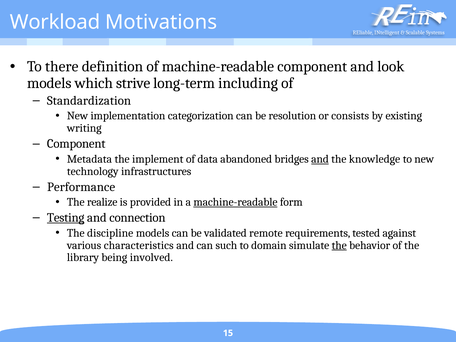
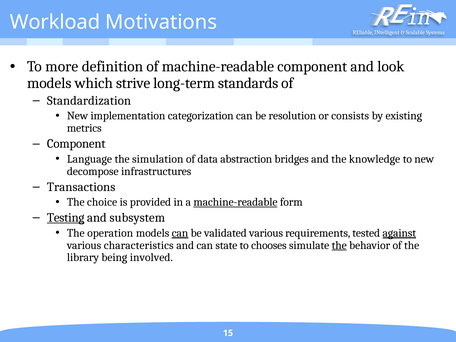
there: there -> more
including: including -> standards
writing: writing -> metrics
Metadata: Metadata -> Language
implement: implement -> simulation
abandoned: abandoned -> abstraction
and at (320, 159) underline: present -> none
technology: technology -> decompose
Performance: Performance -> Transactions
realize: realize -> choice
connection: connection -> subsystem
discipline: discipline -> operation
can at (180, 233) underline: none -> present
validated remote: remote -> various
against underline: none -> present
such: such -> state
domain: domain -> chooses
